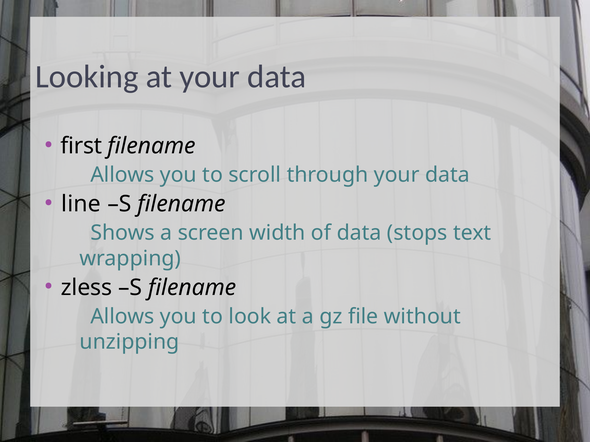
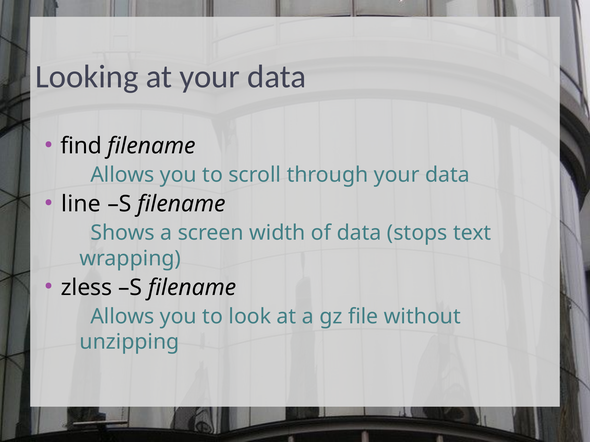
first: first -> find
